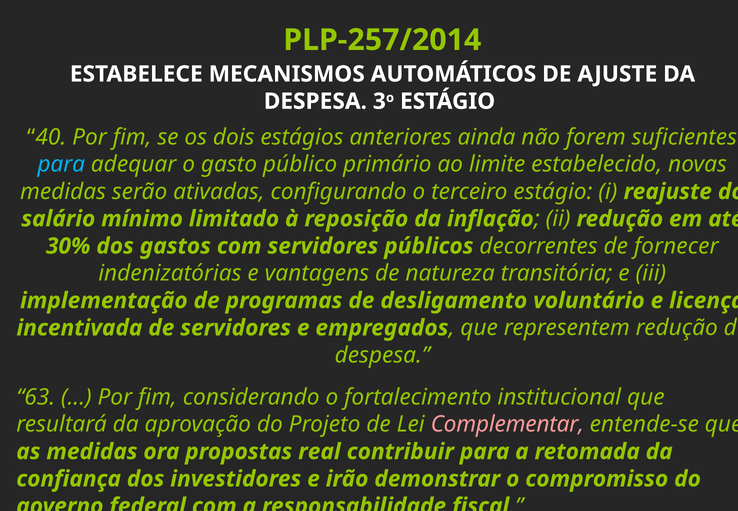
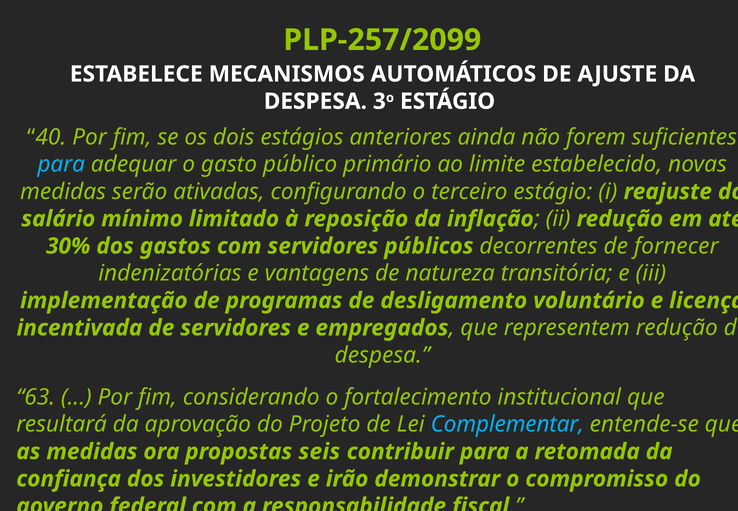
PLP-257/2014: PLP-257/2014 -> PLP-257/2099
Complementar colour: pink -> light blue
real: real -> seis
